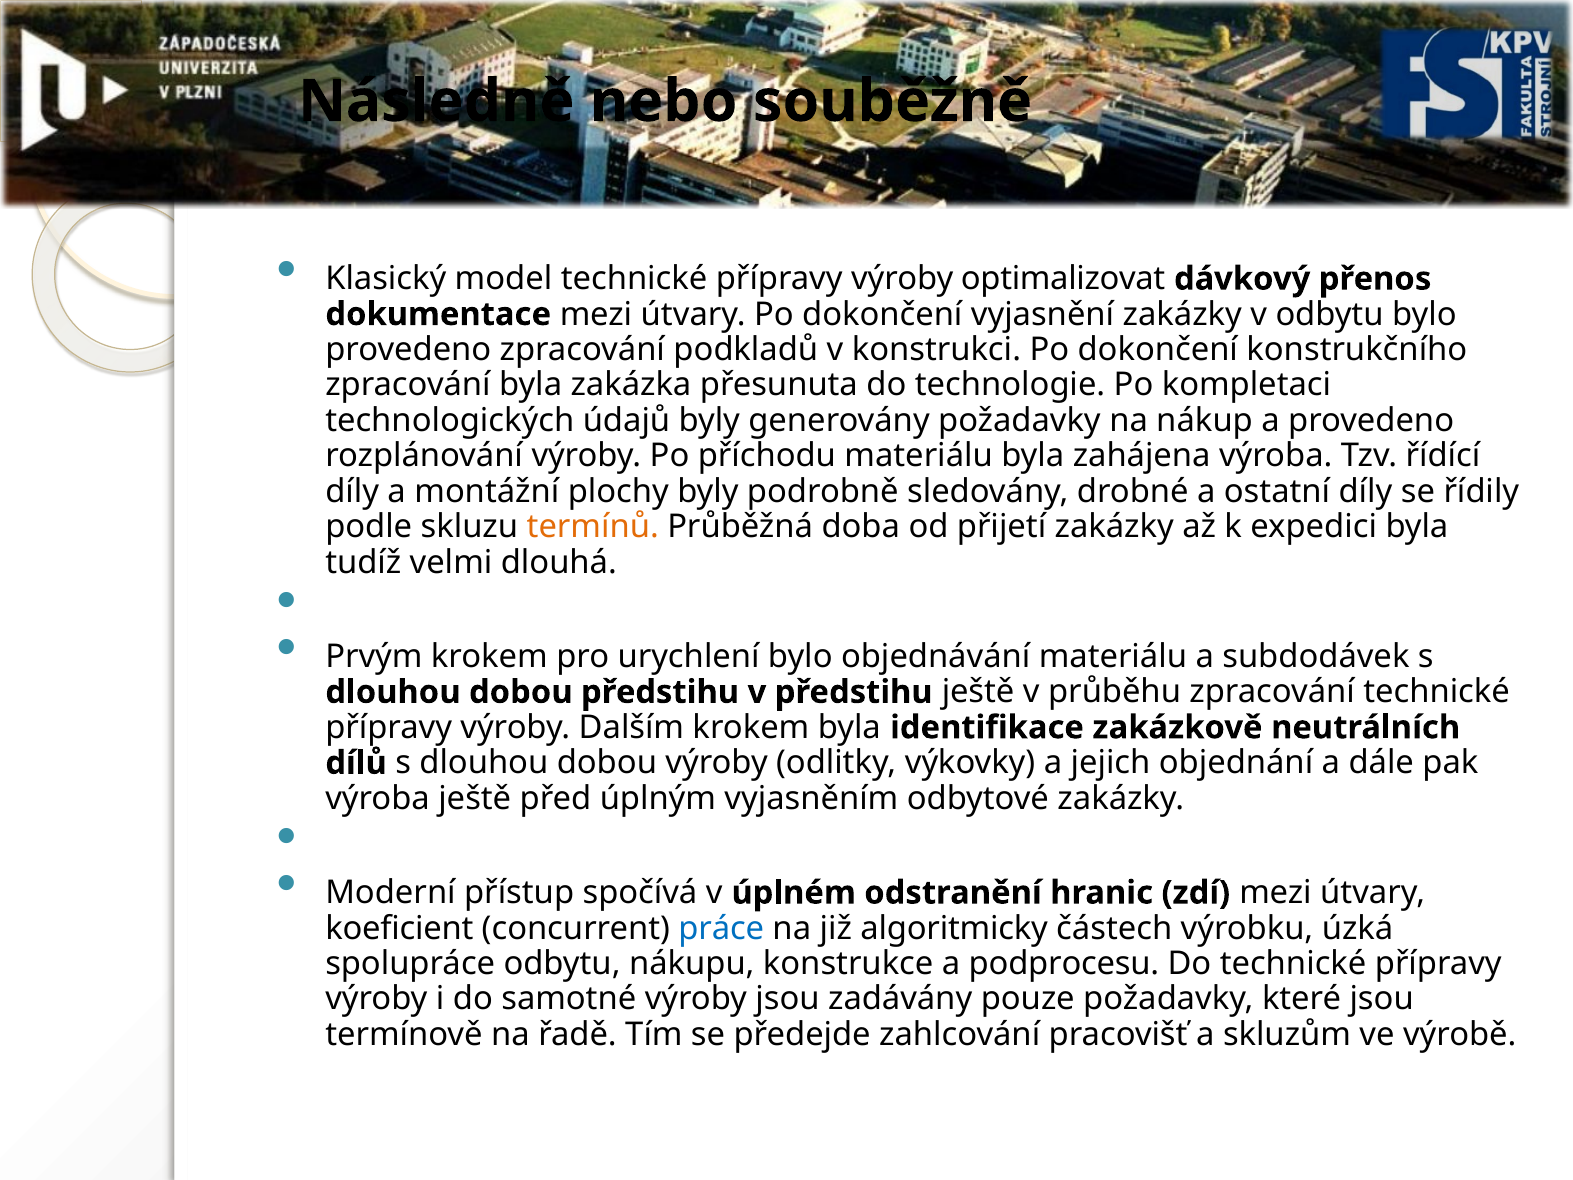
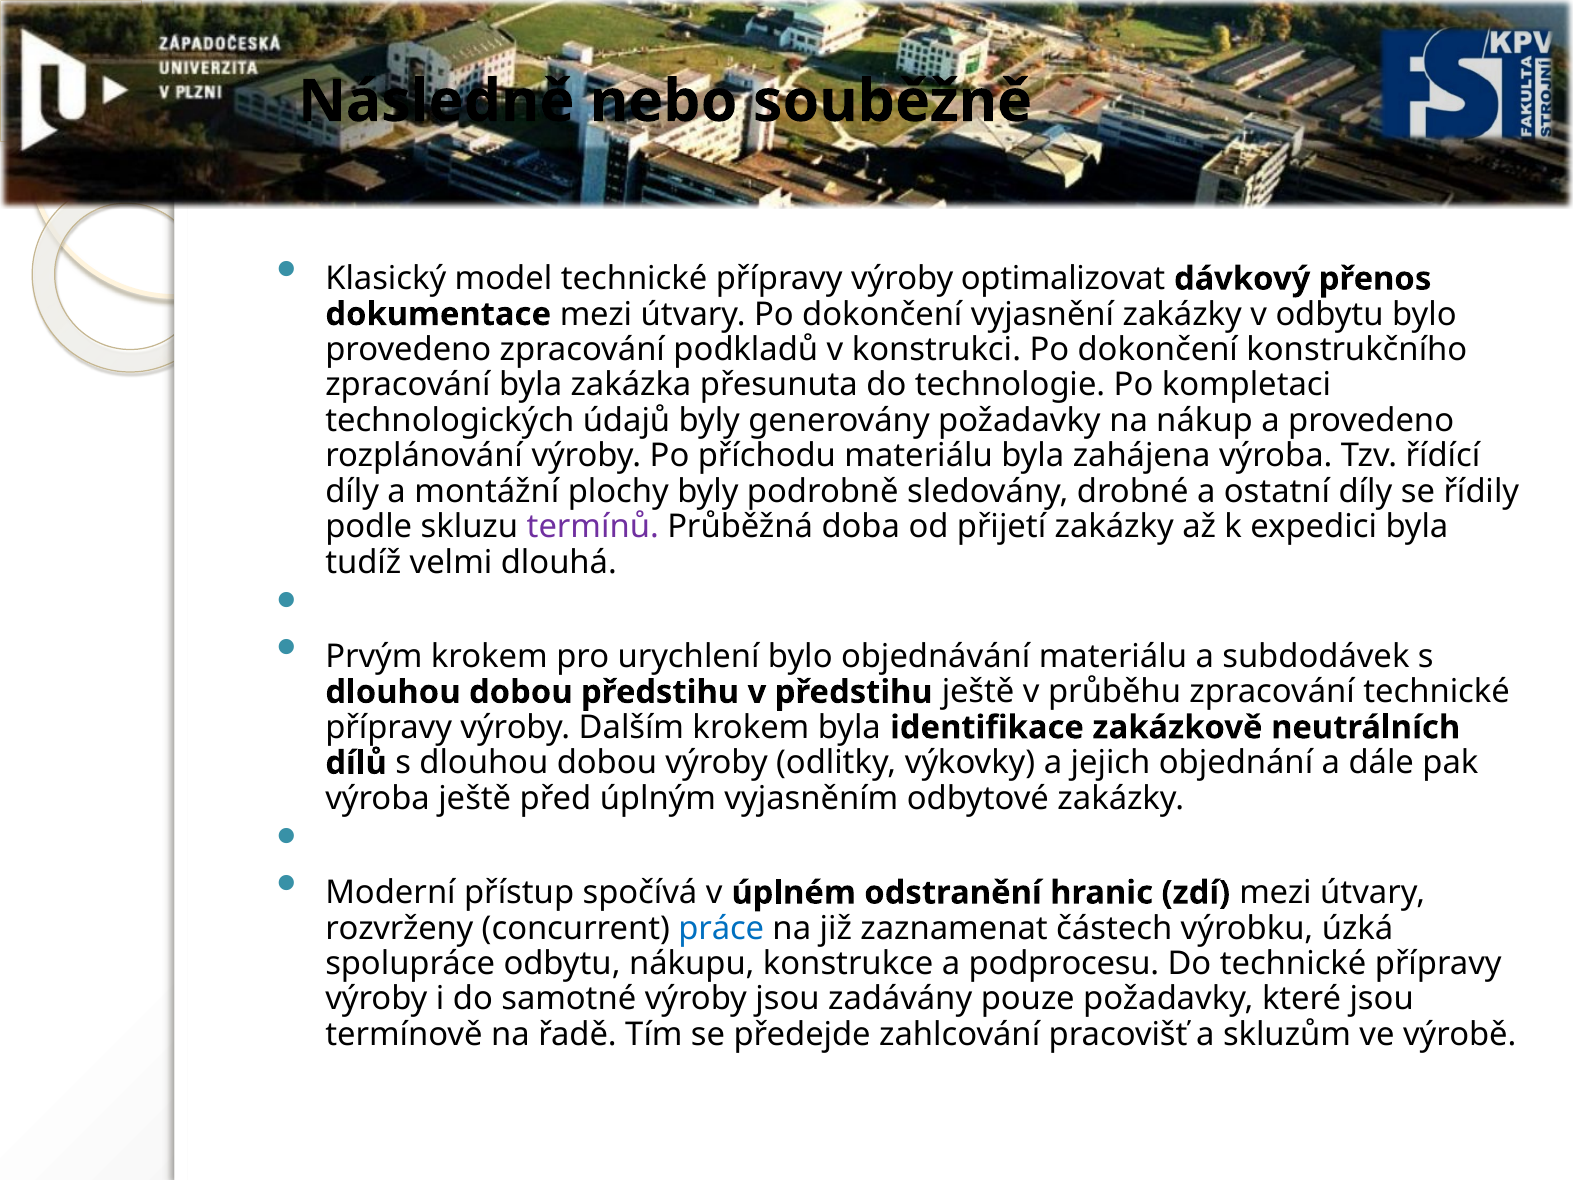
termínů colour: orange -> purple
koeficient: koeficient -> rozvrženy
algoritmicky: algoritmicky -> zaznamenat
